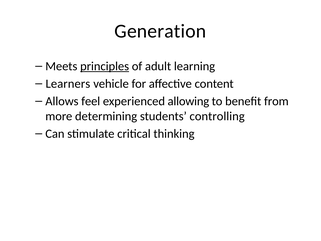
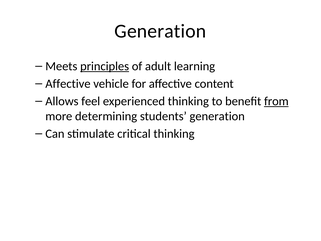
Learners at (68, 84): Learners -> Affective
experienced allowing: allowing -> thinking
from underline: none -> present
students controlling: controlling -> generation
